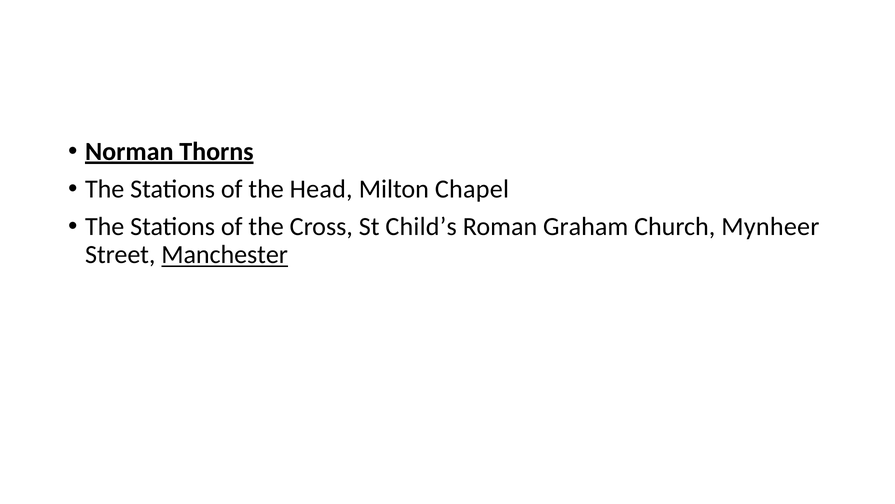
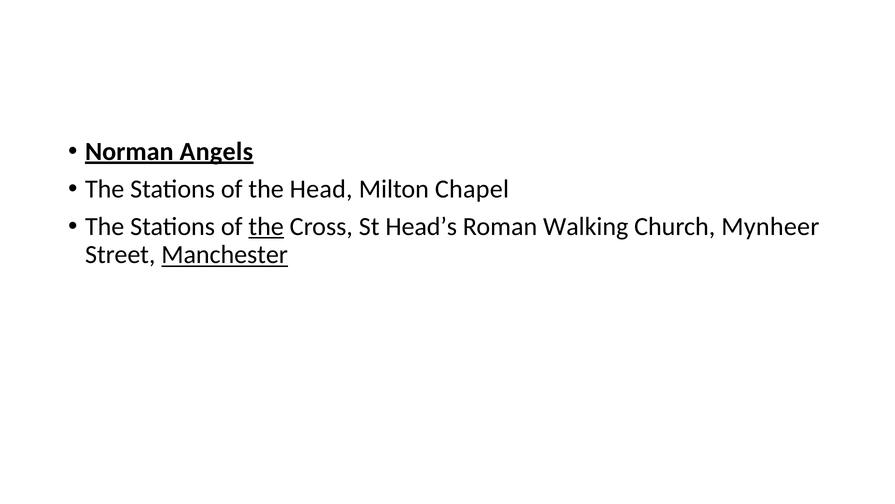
Thorns: Thorns -> Angels
the at (266, 226) underline: none -> present
Child’s: Child’s -> Head’s
Graham: Graham -> Walking
